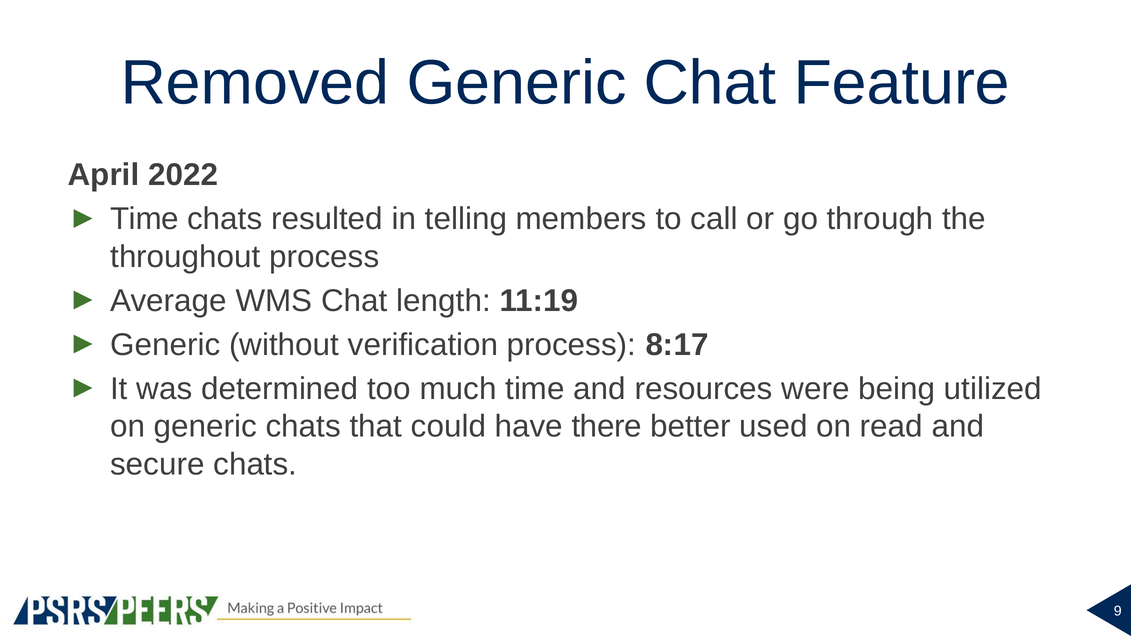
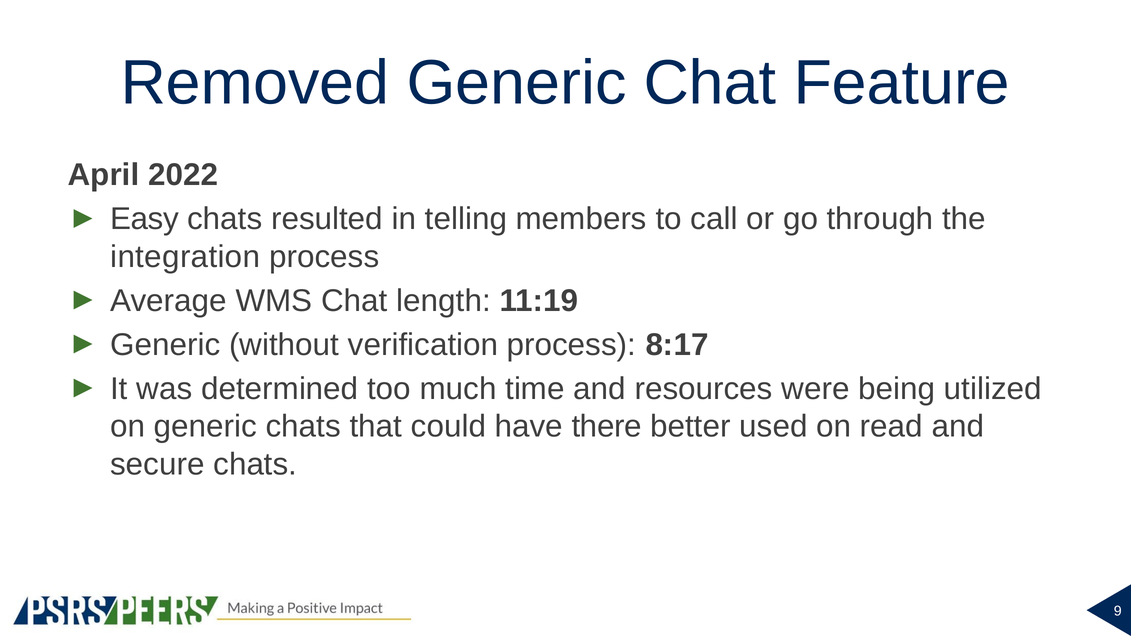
Time at (145, 219): Time -> Easy
throughout: throughout -> integration
